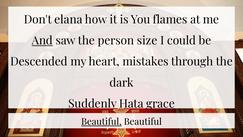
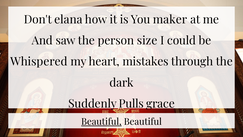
flames: flames -> maker
And underline: present -> none
Descended: Descended -> Whispered
Hata: Hata -> Pulls
